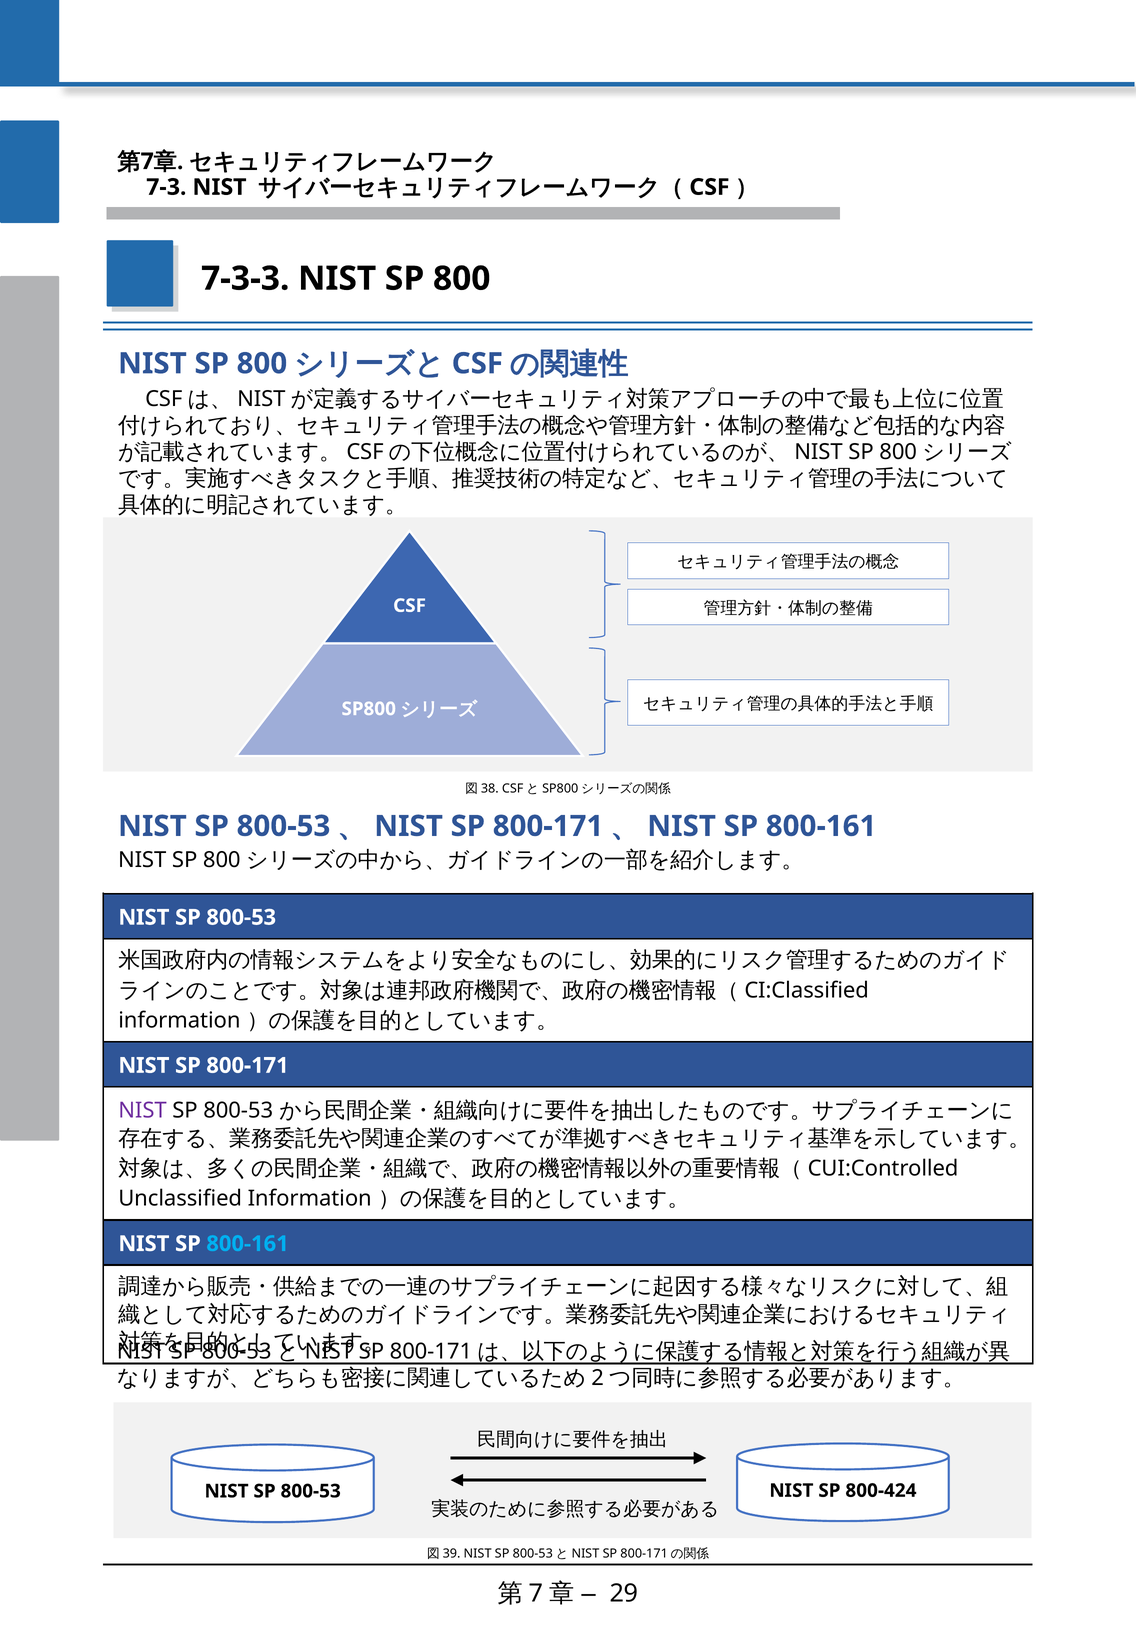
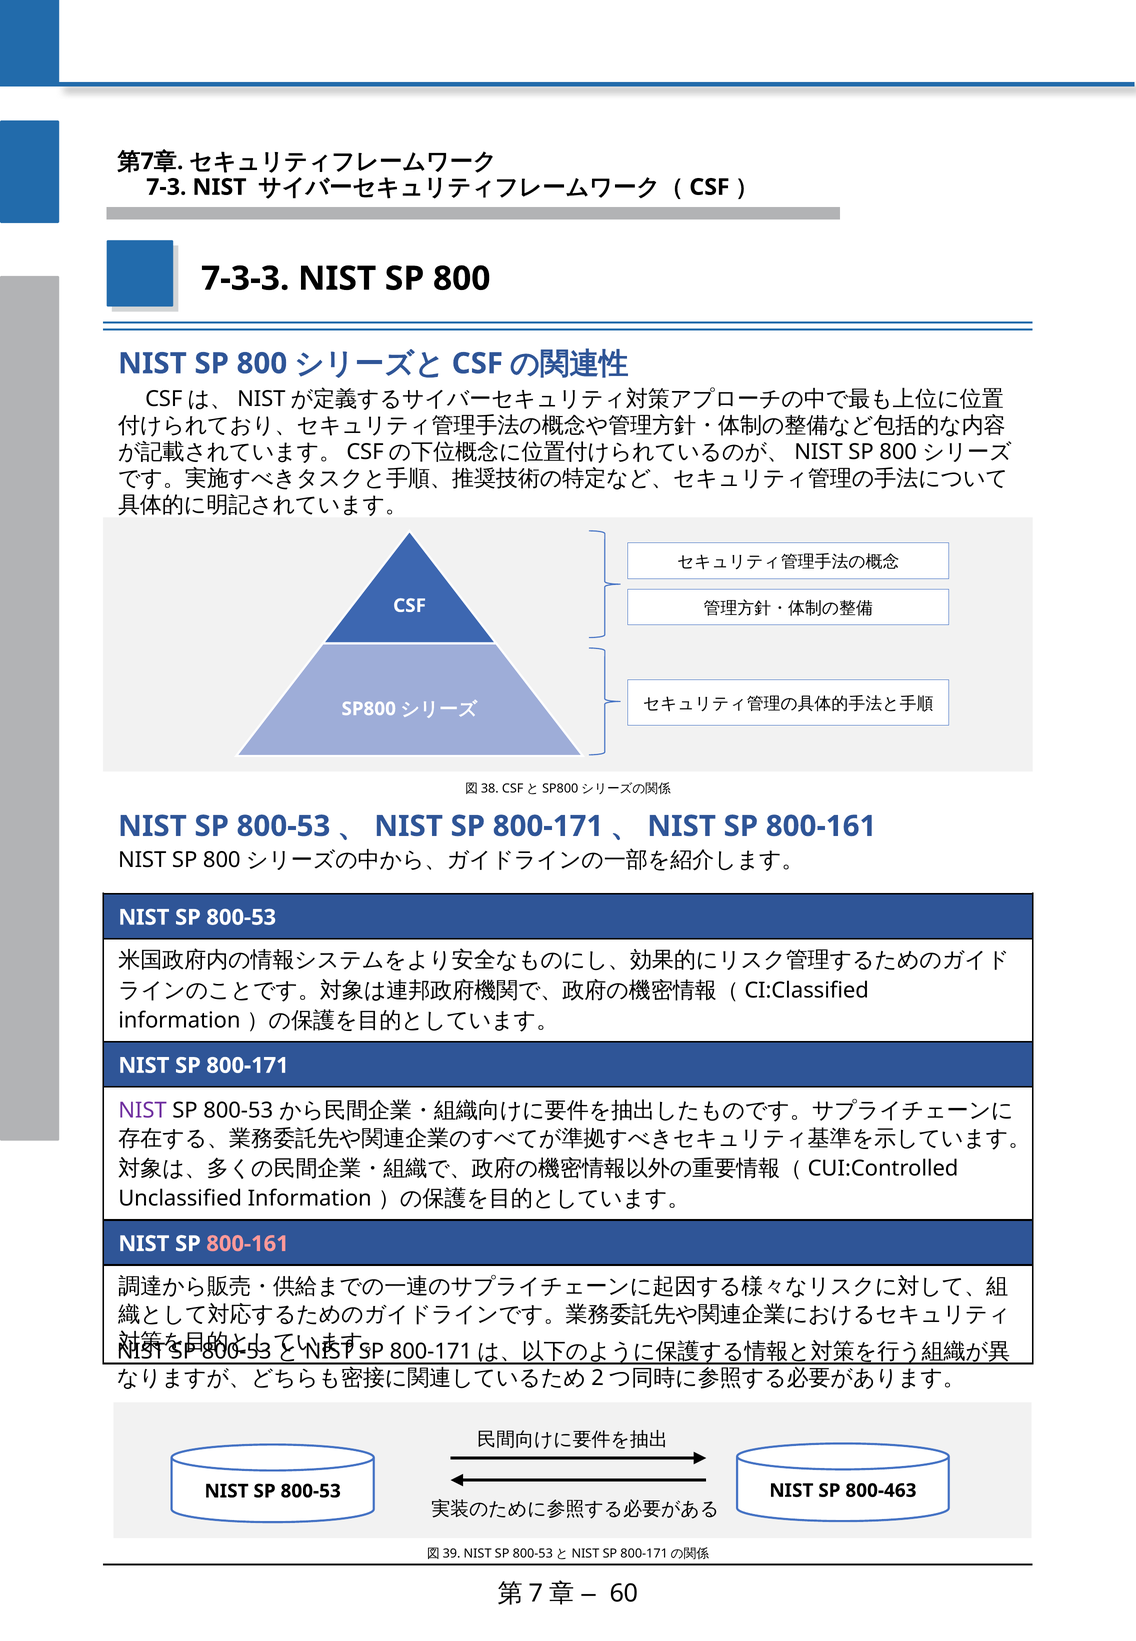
800-161 at (248, 1244) colour: light blue -> pink
800-424: 800-424 -> 800-463
29: 29 -> 60
